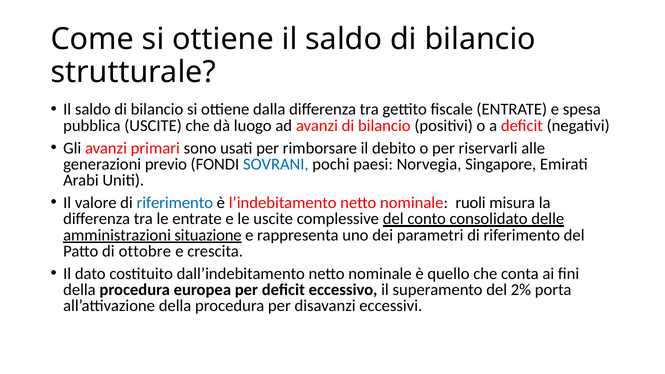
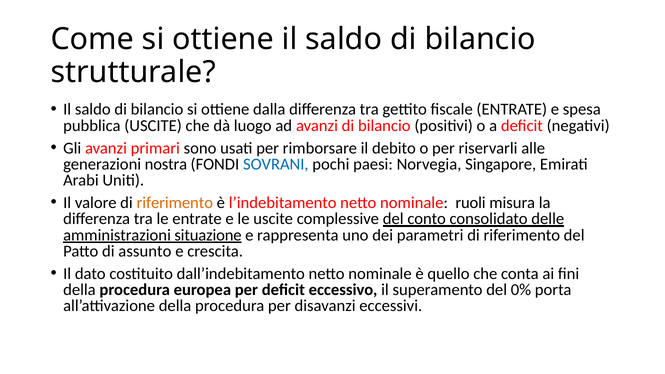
previo: previo -> nostra
riferimento at (175, 203) colour: blue -> orange
ottobre: ottobre -> assunto
2%: 2% -> 0%
